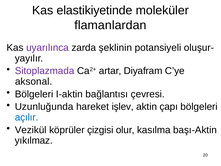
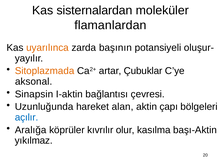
elastikiyetinde: elastikiyetinde -> sisternalardan
uyarılınca colour: purple -> orange
şeklinin: şeklinin -> başının
Sitoplazmada colour: purple -> orange
Diyafram: Diyafram -> Çubuklar
Bölgeleri at (34, 94): Bölgeleri -> Sinapsin
işlev: işlev -> alan
Vezikül: Vezikül -> Aralığa
çizgisi: çizgisi -> kıvrılır
